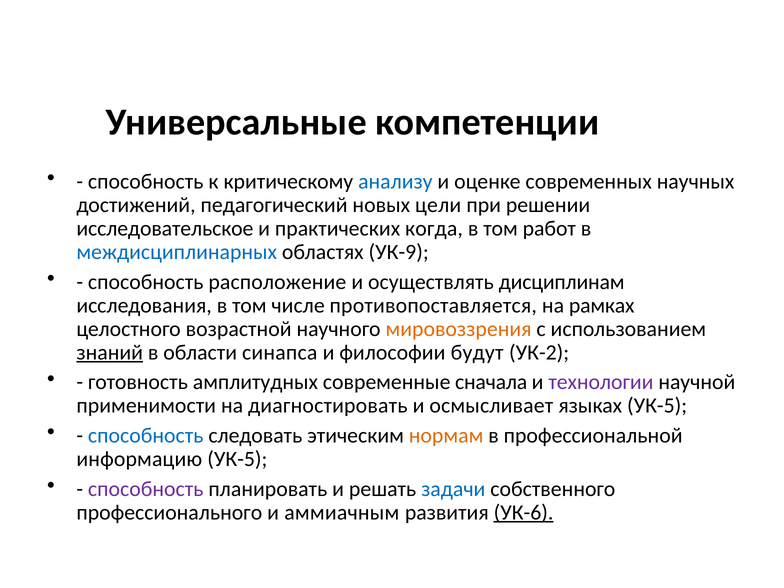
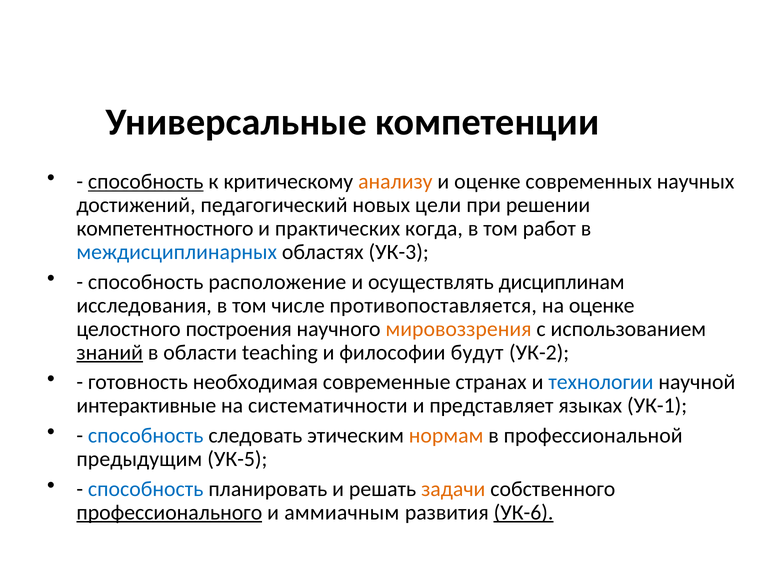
способность at (146, 182) underline: none -> present
анализу colour: blue -> orange
исследовательское: исследовательское -> компетентностного
УК-9: УК-9 -> УК-3
на рамках: рамках -> оценке
возрастной: возрастной -> построения
синапса: синапса -> teaching
амплитудных: амплитудных -> необходимая
сначала: сначала -> странах
технологии colour: purple -> blue
применимости: применимости -> интерактивные
диагностировать: диагностировать -> систематичности
осмысливает: осмысливает -> представляет
языках УК-5: УК-5 -> УК-1
информацию: информацию -> предыдущим
способность at (146, 489) colour: purple -> blue
задачи colour: blue -> orange
профессионального underline: none -> present
